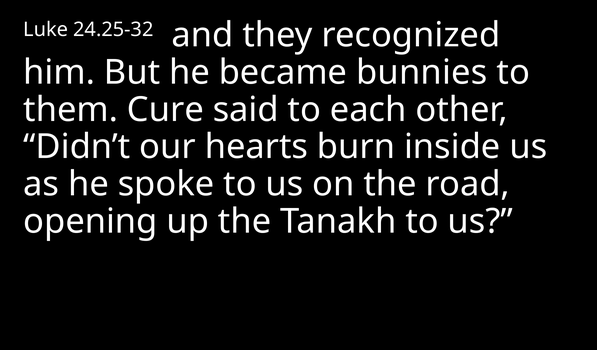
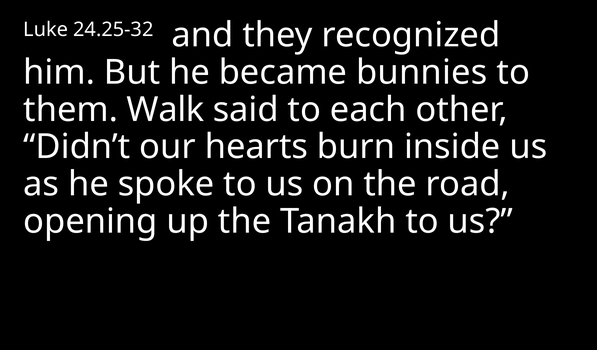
Cure: Cure -> Walk
